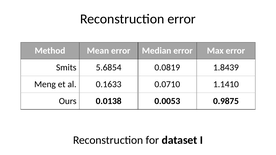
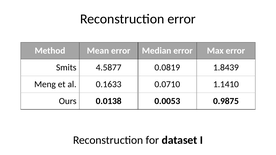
5.6854: 5.6854 -> 4.5877
